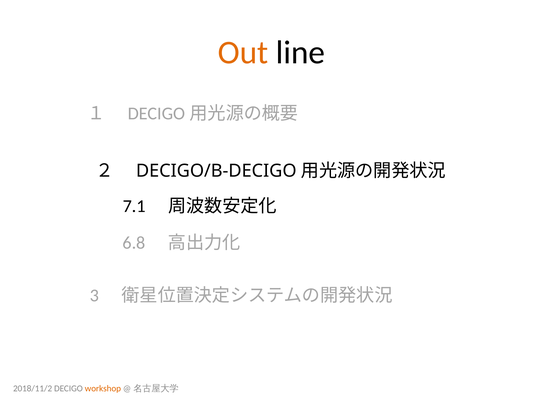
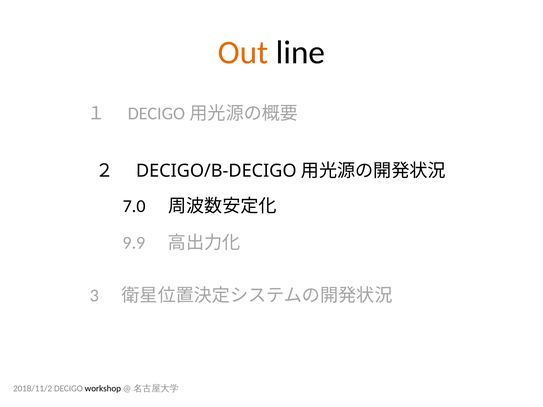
7.1: 7.1 -> 7.0
6.8: 6.8 -> 9.9
workshop colour: orange -> black
